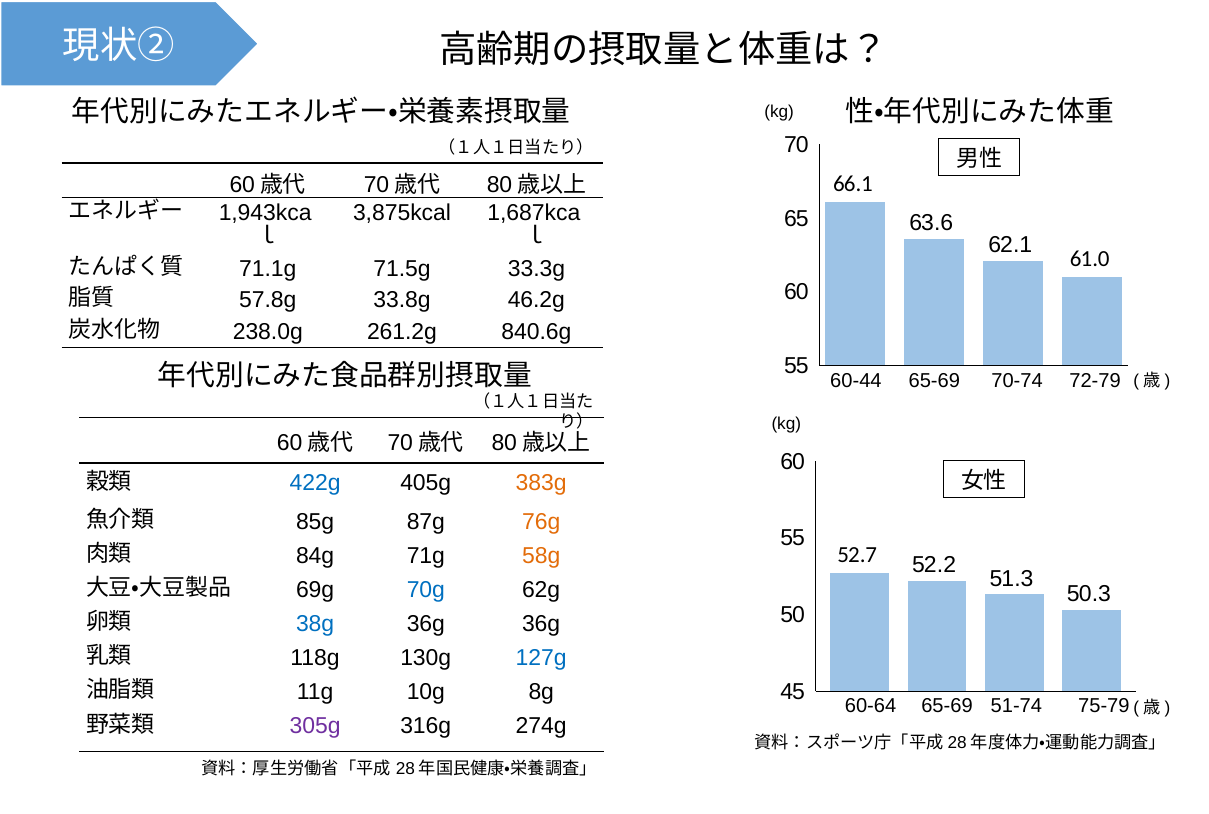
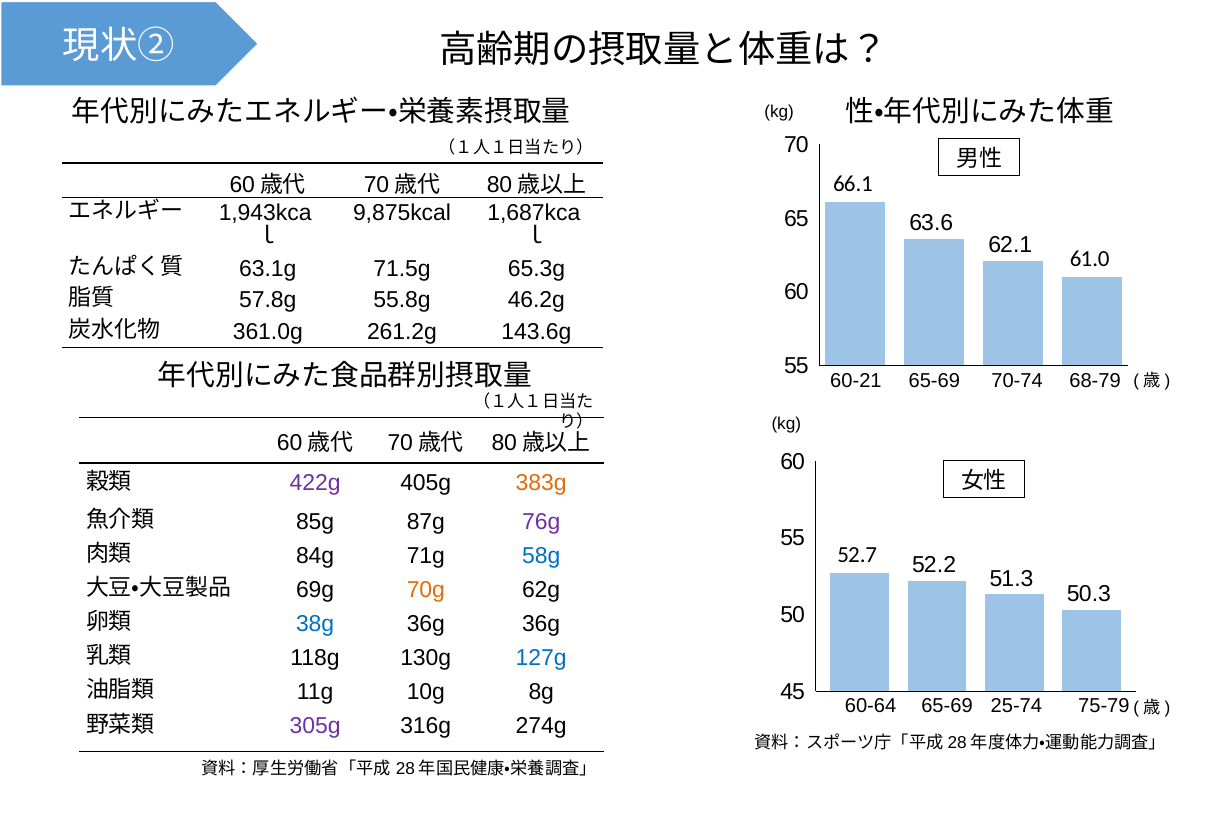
3,875kcal: 3,875kcal -> 9,875kcal
71.1g: 71.1g -> 63.1g
33.3g: 33.3g -> 65.3g
33.8g: 33.8g -> 55.8g
238.0g: 238.0g -> 361.0g
840.6g: 840.6g -> 143.6g
60-44: 60-44 -> 60-21
72-79: 72-79 -> 68-79
422g colour: blue -> purple
76g colour: orange -> purple
58g colour: orange -> blue
70g colour: blue -> orange
51-74: 51-74 -> 25-74
